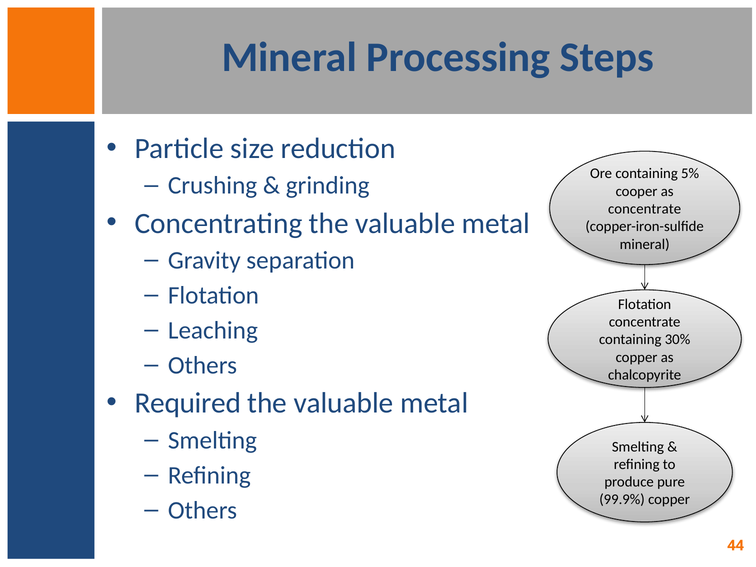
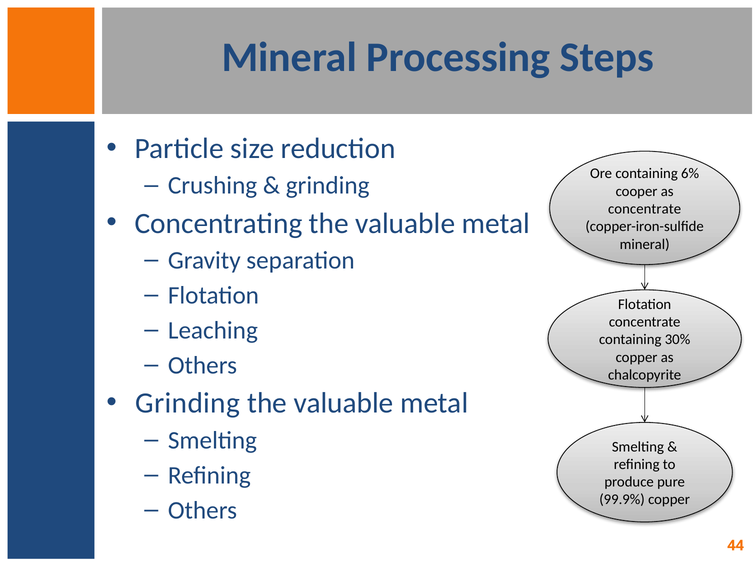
5%: 5% -> 6%
Required at (188, 403): Required -> Grinding
